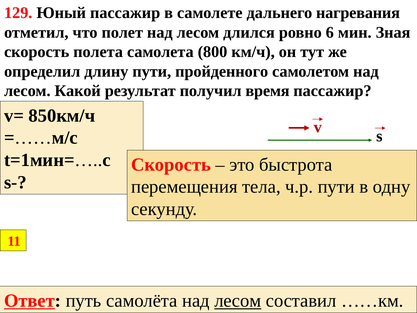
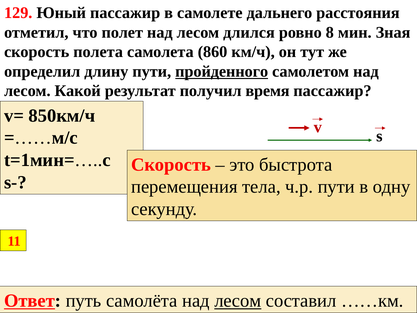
нагревания: нагревания -> расстояния
6: 6 -> 8
800: 800 -> 860
пройденного underline: none -> present
